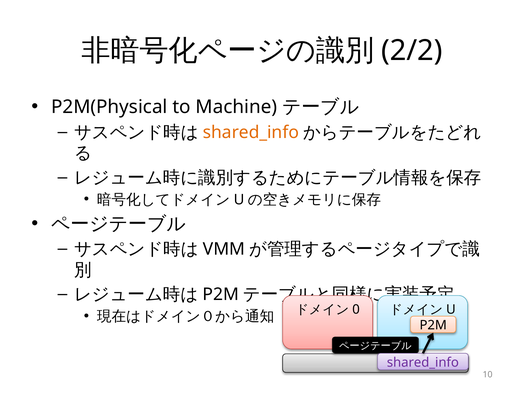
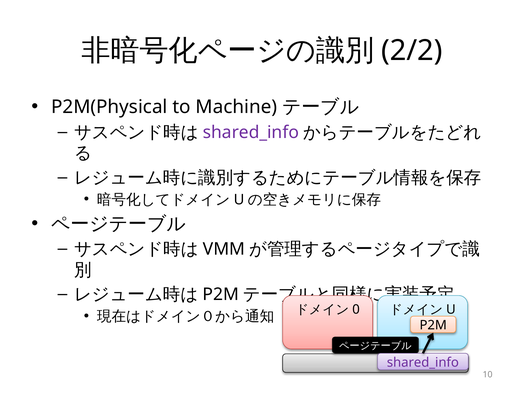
shared_info at (251, 132) colour: orange -> purple
